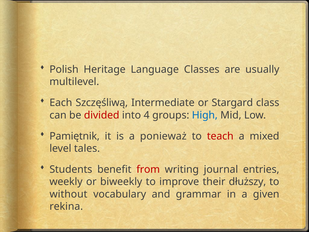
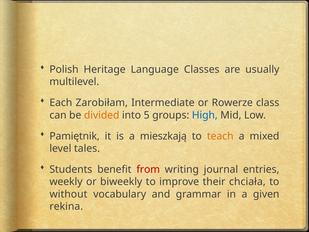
Szczęśliwą: Szczęśliwą -> Zarobiłam
Stargard: Stargard -> Rowerze
divided colour: red -> orange
4: 4 -> 5
ponieważ: ponieważ -> mieszkają
teach colour: red -> orange
dłuższy: dłuższy -> chciała
